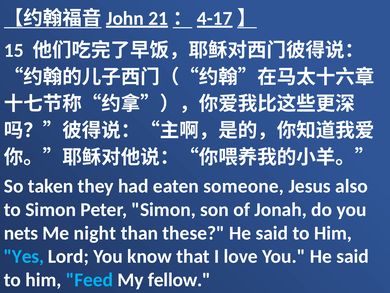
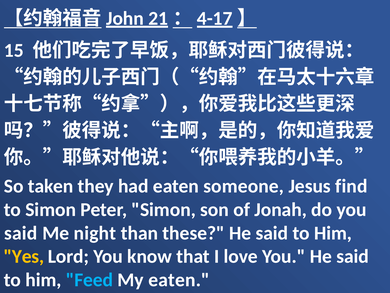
also: also -> find
nets at (21, 233): nets -> said
Yes colour: light blue -> yellow
My fellow: fellow -> eaten
